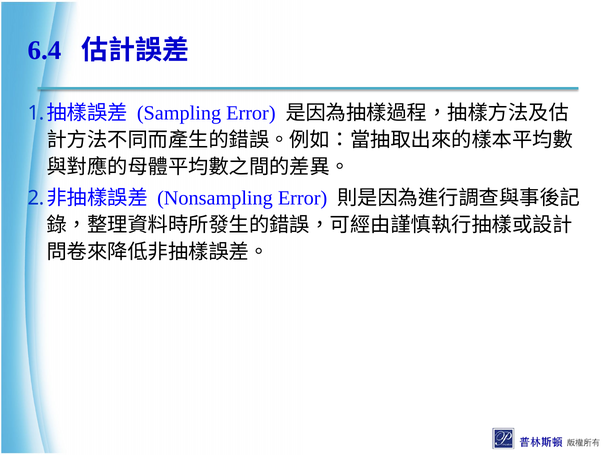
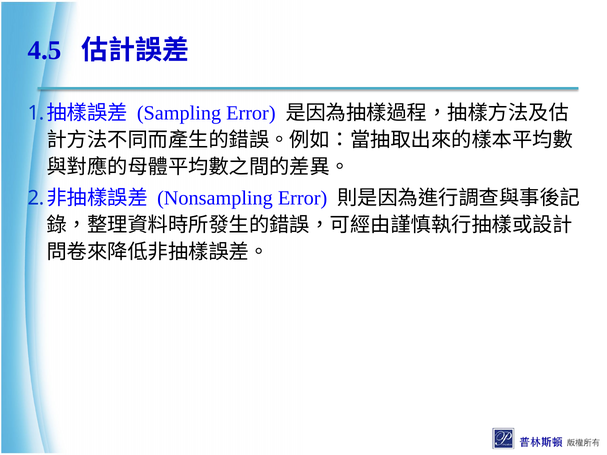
6.4: 6.4 -> 4.5
